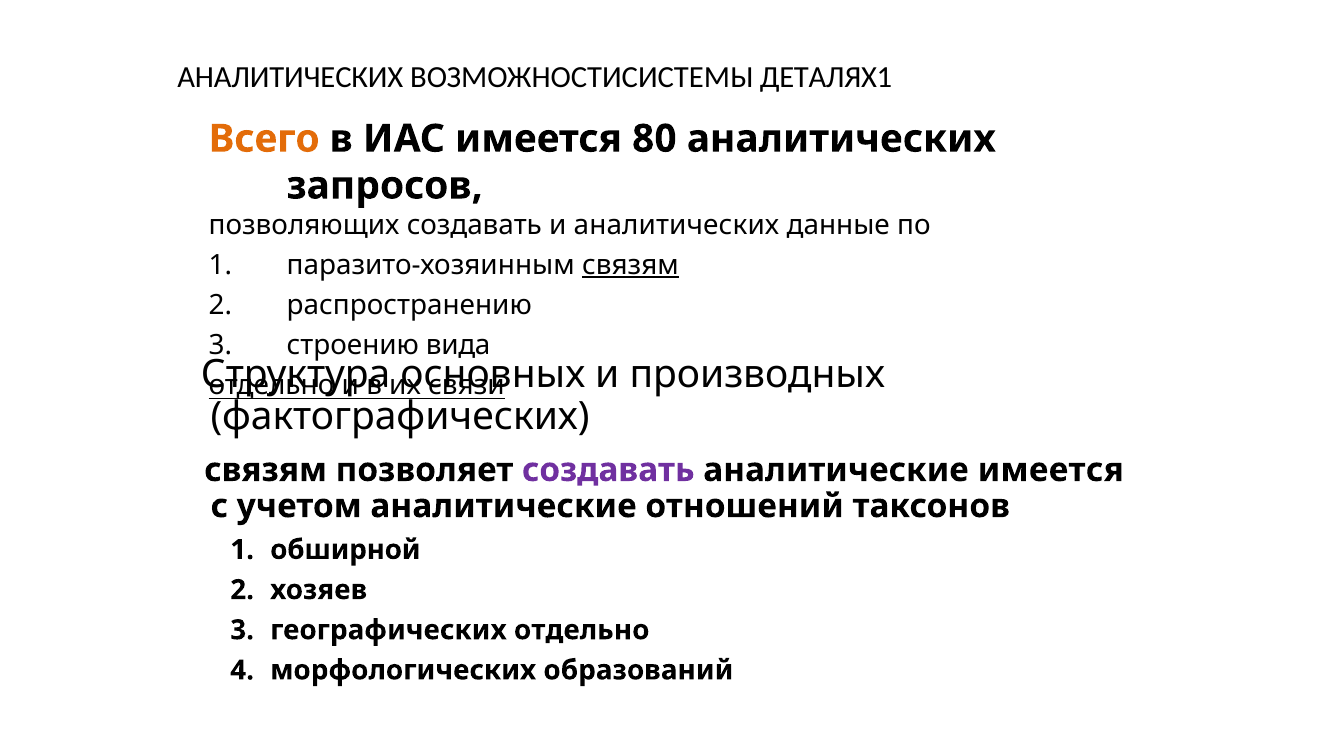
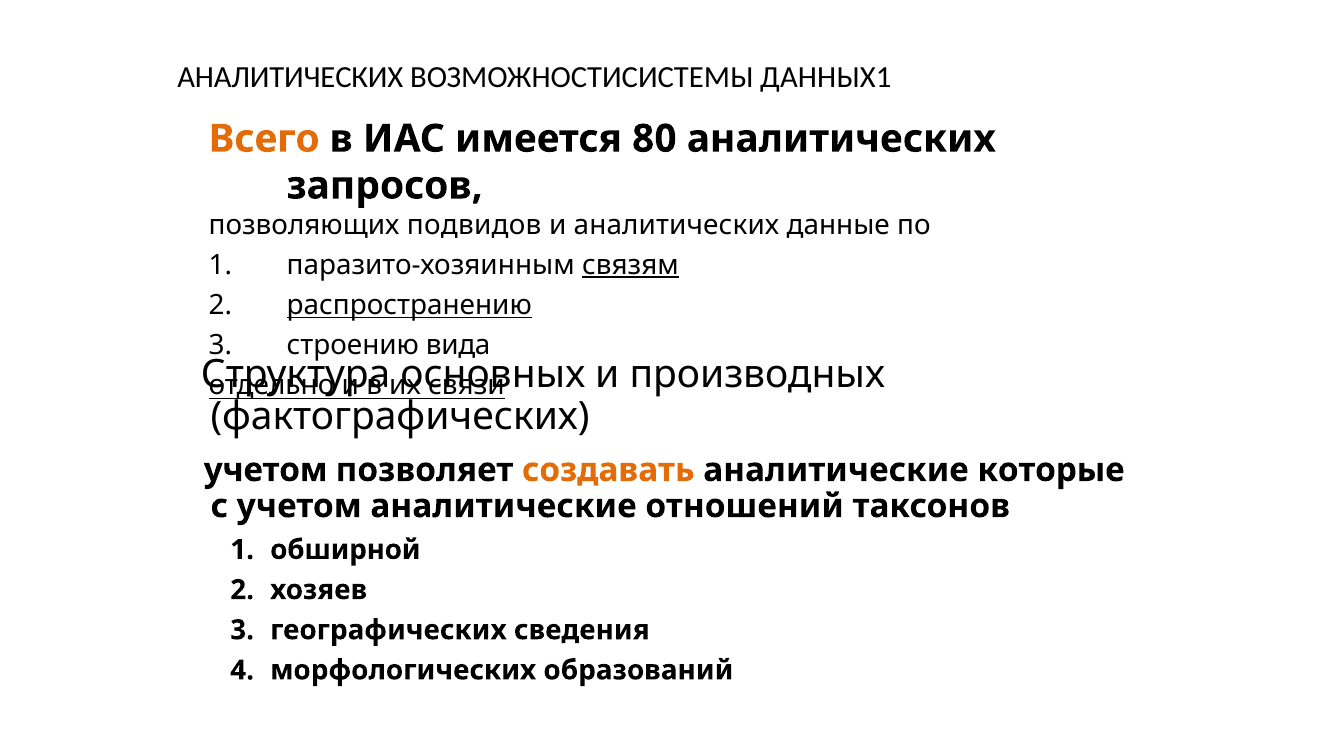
ДЕТАЛЯХ1: ДЕТАЛЯХ1 -> ДАННЫХ1
позволяющих создавать: создавать -> подвидов
распространению underline: none -> present
связям at (266, 470): связям -> учетом
создавать at (608, 470) colour: purple -> orange
аналитические имеется: имеется -> которые
географических отдельно: отдельно -> сведения
